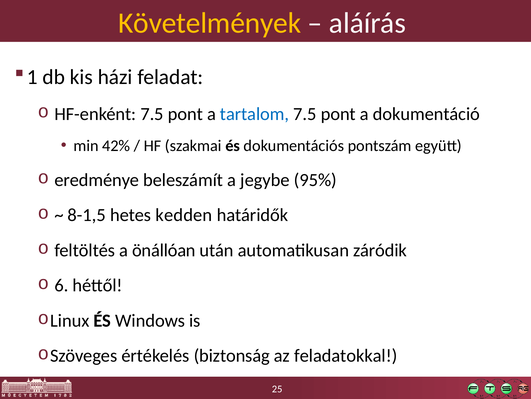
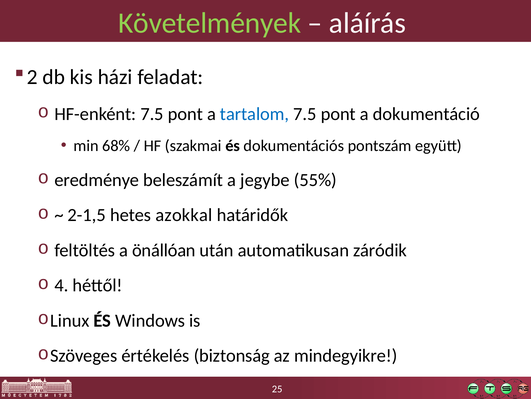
Követelmények colour: yellow -> light green
1: 1 -> 2
42%: 42% -> 68%
95%: 95% -> 55%
8-1,5: 8-1,5 -> 2-1,5
kedden: kedden -> azokkal
6: 6 -> 4
feladatokkal: feladatokkal -> mindegyikre
